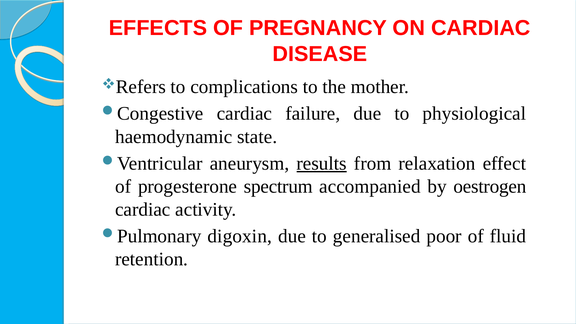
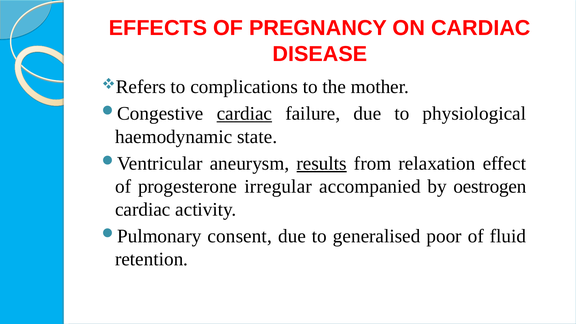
cardiac at (244, 114) underline: none -> present
spectrum: spectrum -> irregular
digoxin: digoxin -> consent
